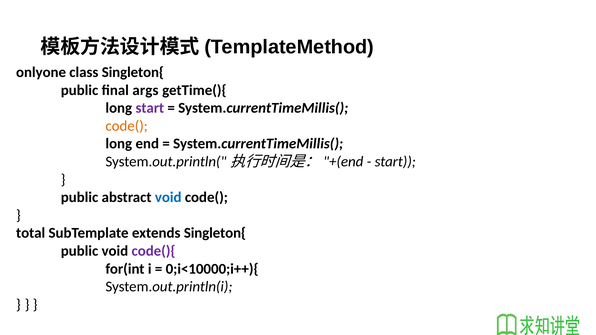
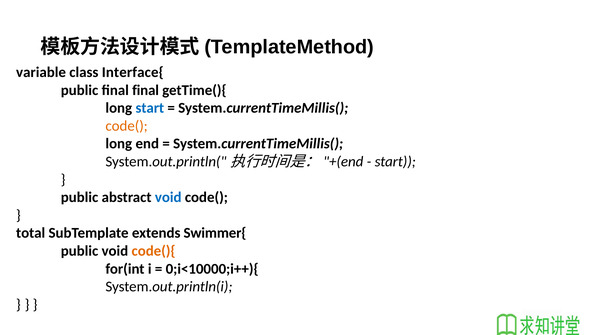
onlyone: onlyone -> variable
class Singleton{: Singleton{ -> Interface{
final args: args -> final
start at (150, 108) colour: purple -> blue
extends Singleton{: Singleton{ -> Swimmer{
code(){ colour: purple -> orange
